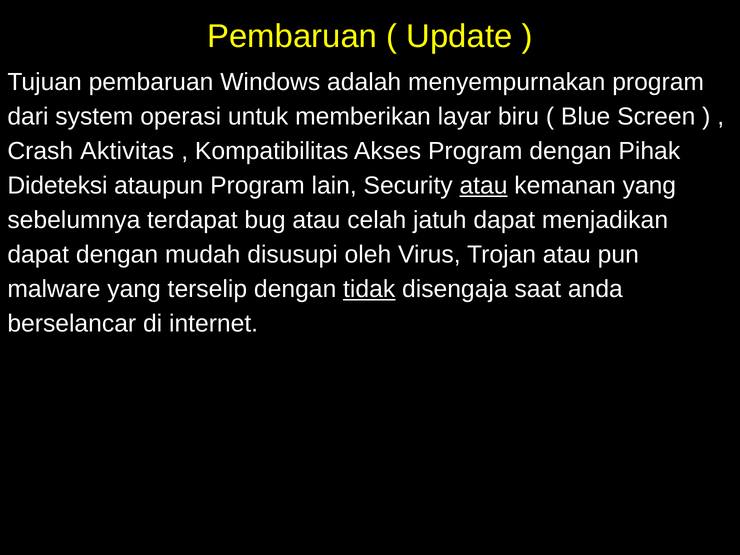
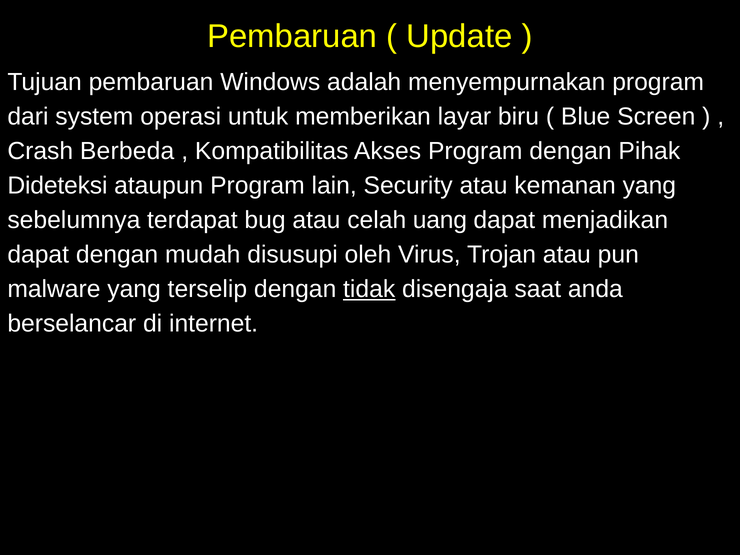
Aktivitas: Aktivitas -> Berbeda
atau at (484, 185) underline: present -> none
jatuh: jatuh -> uang
